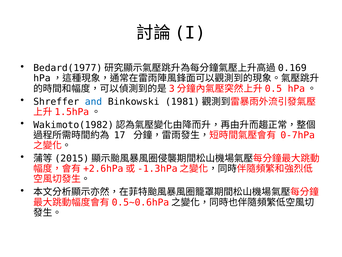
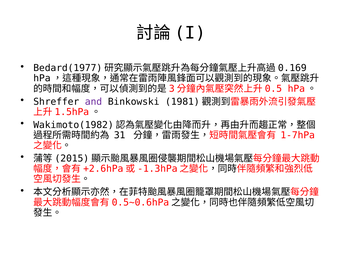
and colour: blue -> purple
17: 17 -> 31
0-7hPa: 0-7hPa -> 1-7hPa
